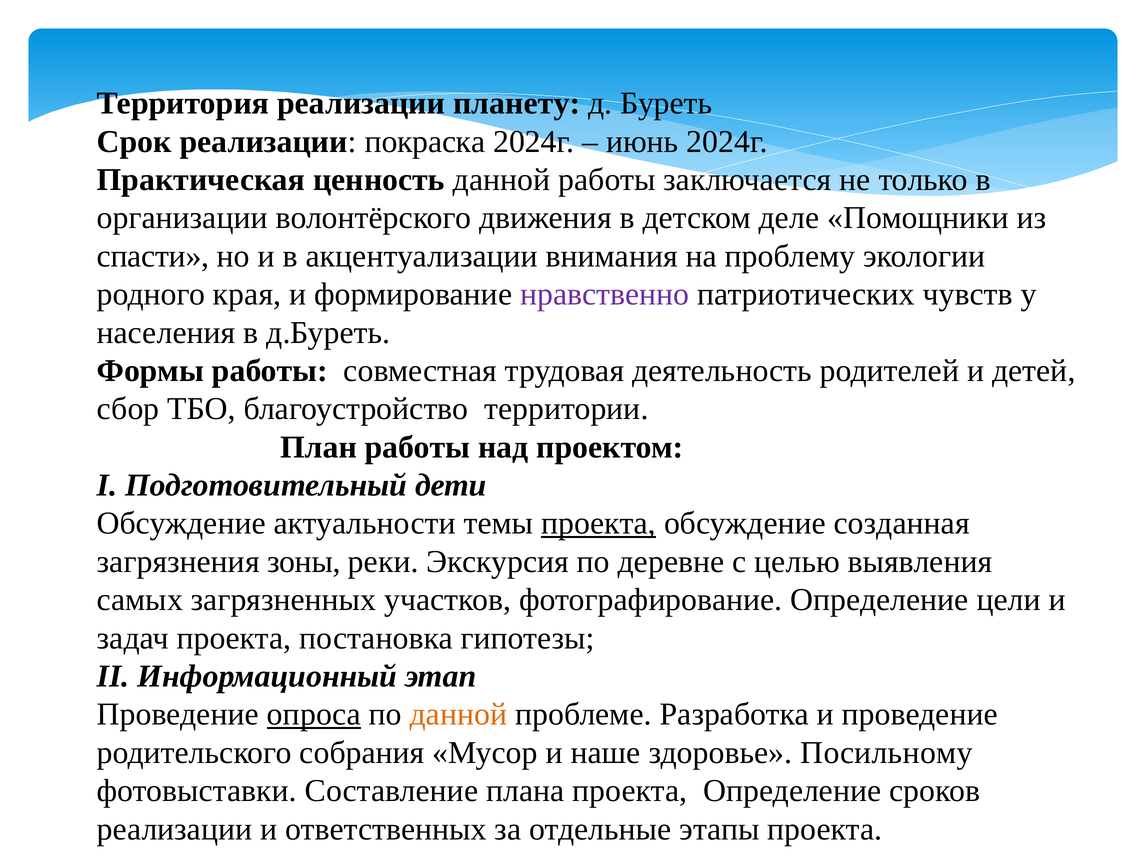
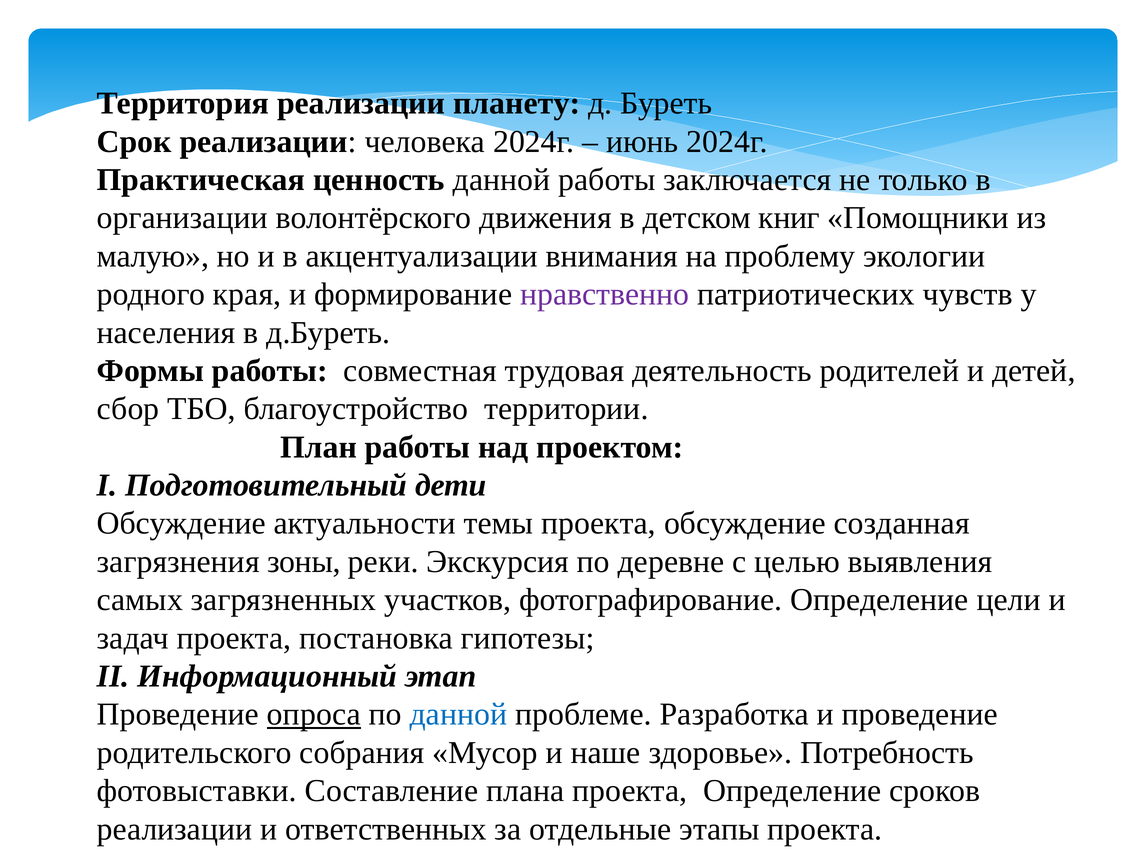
покраска: покраска -> человека
деле: деле -> книг
спасти: спасти -> малую
проекта at (599, 523) underline: present -> none
данной at (458, 714) colour: orange -> blue
Посильному: Посильному -> Потребность
